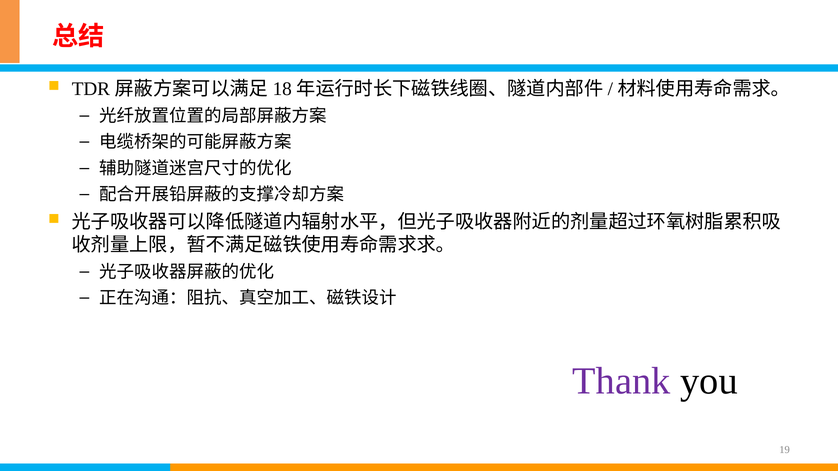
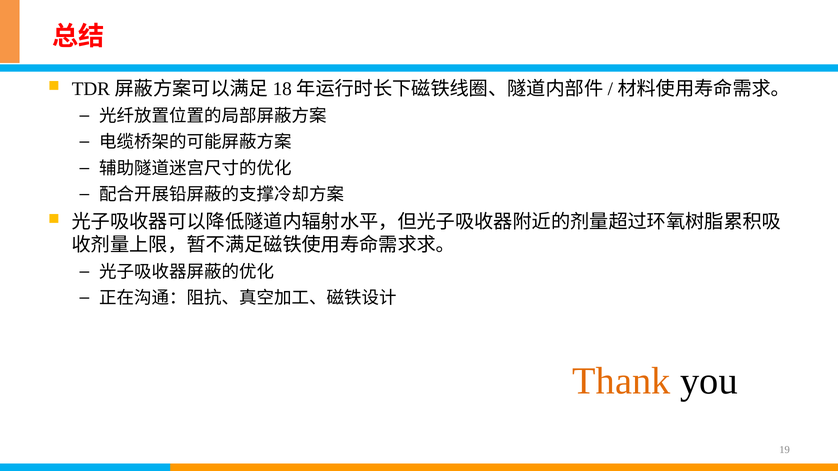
Thank colour: purple -> orange
